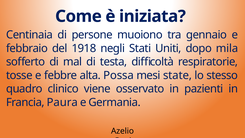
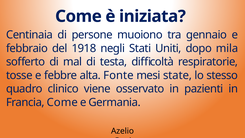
Possa: Possa -> Fonte
Francia Paura: Paura -> Come
